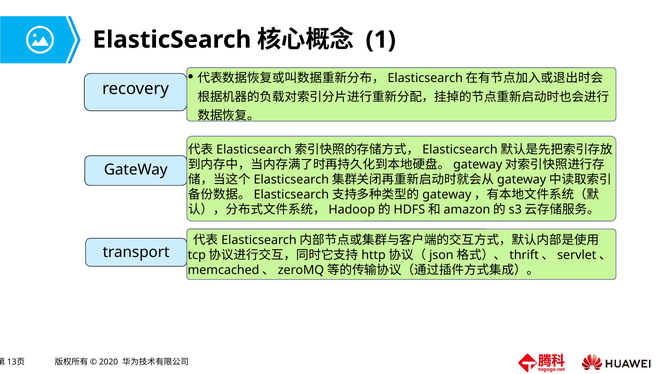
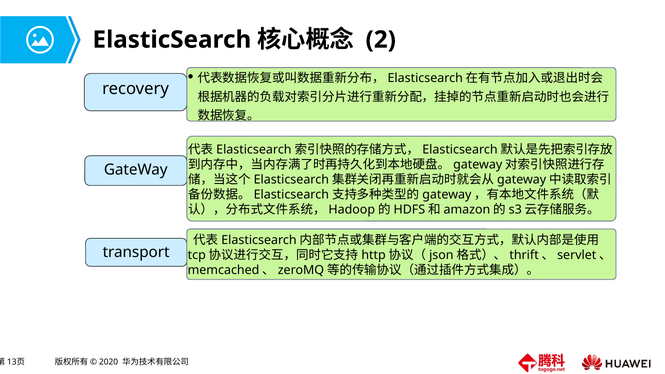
1: 1 -> 2
